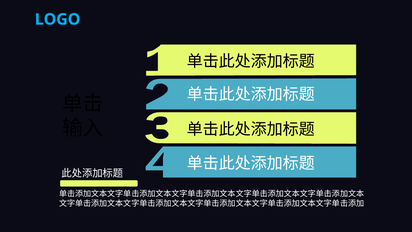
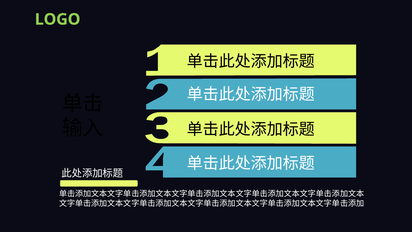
LOGO colour: light blue -> light green
